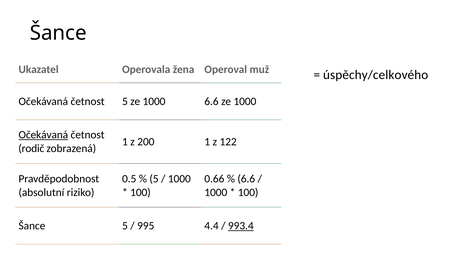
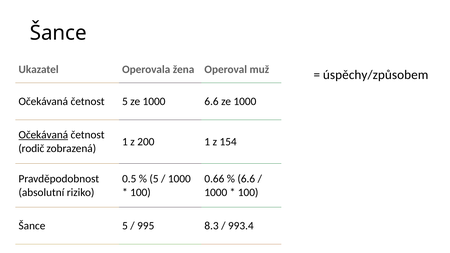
úspěchy/celkového: úspěchy/celkového -> úspěchy/způsobem
122: 122 -> 154
4.4: 4.4 -> 8.3
993.4 underline: present -> none
